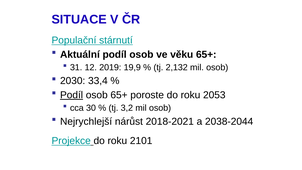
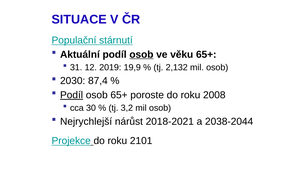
osob at (141, 54) underline: none -> present
33,4: 33,4 -> 87,4
2053: 2053 -> 2008
